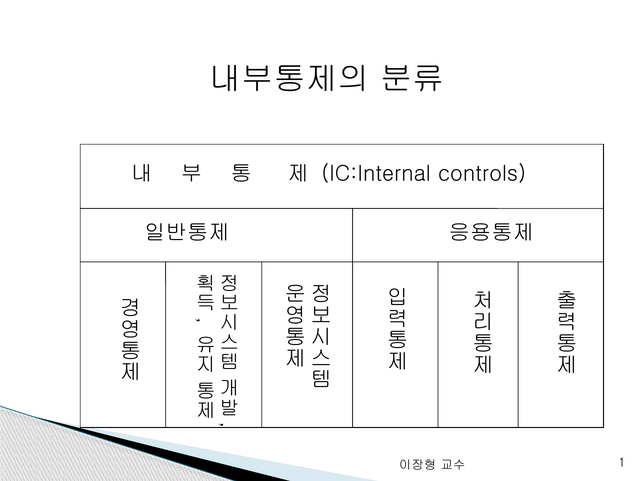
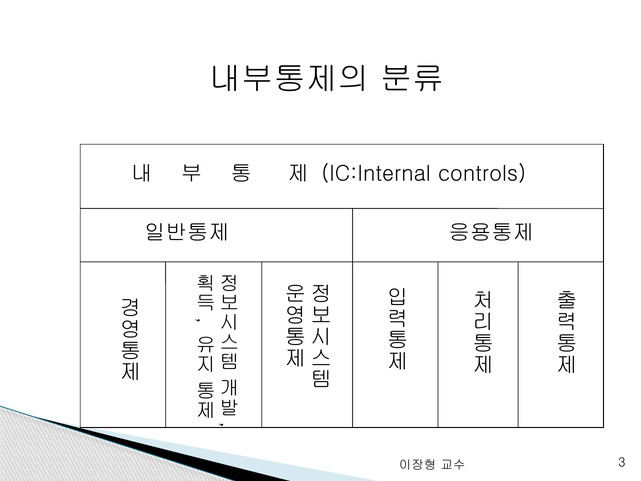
1: 1 -> 3
